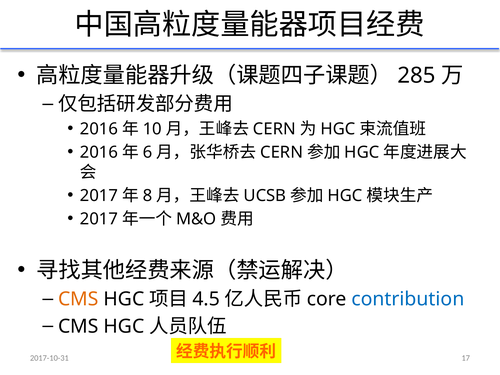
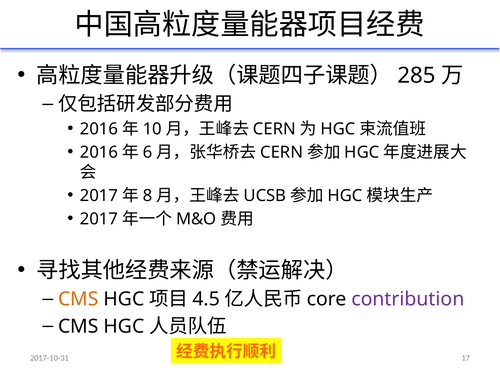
contribution colour: blue -> purple
